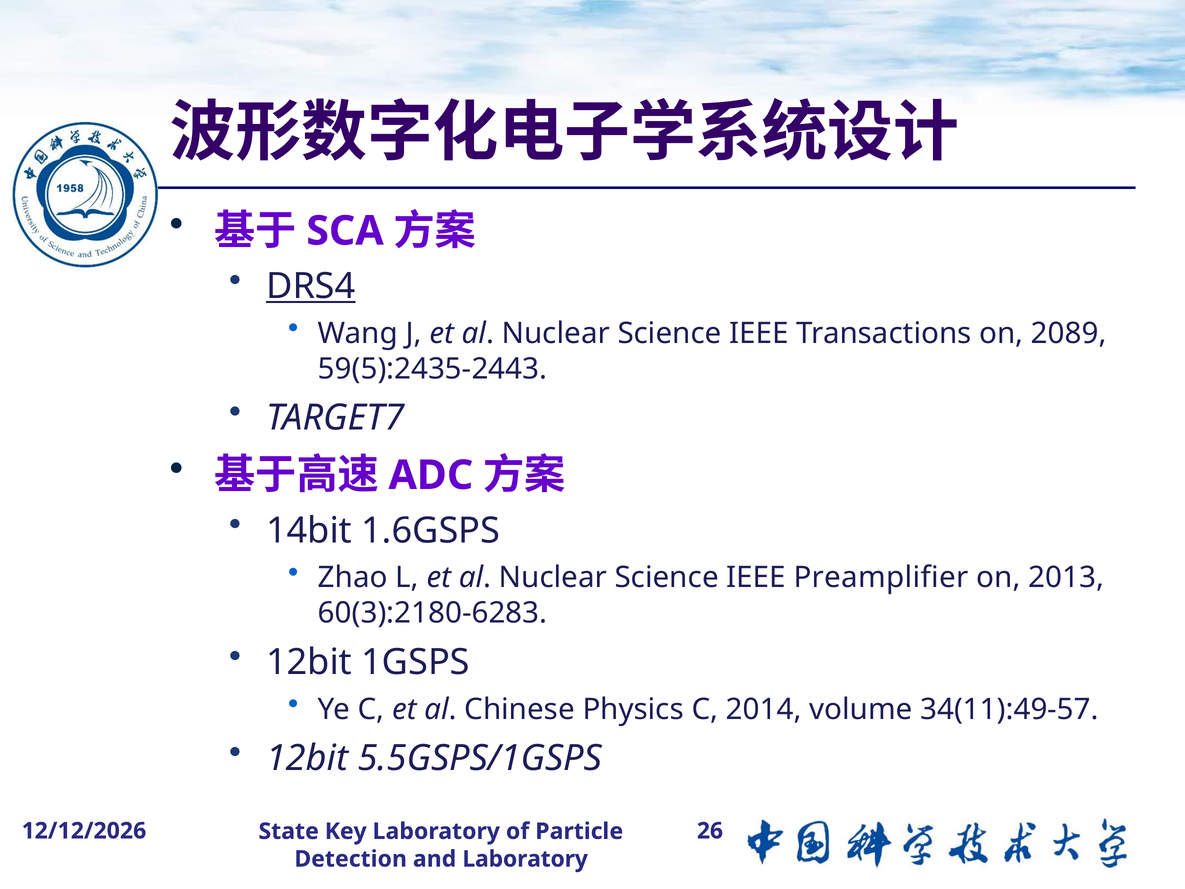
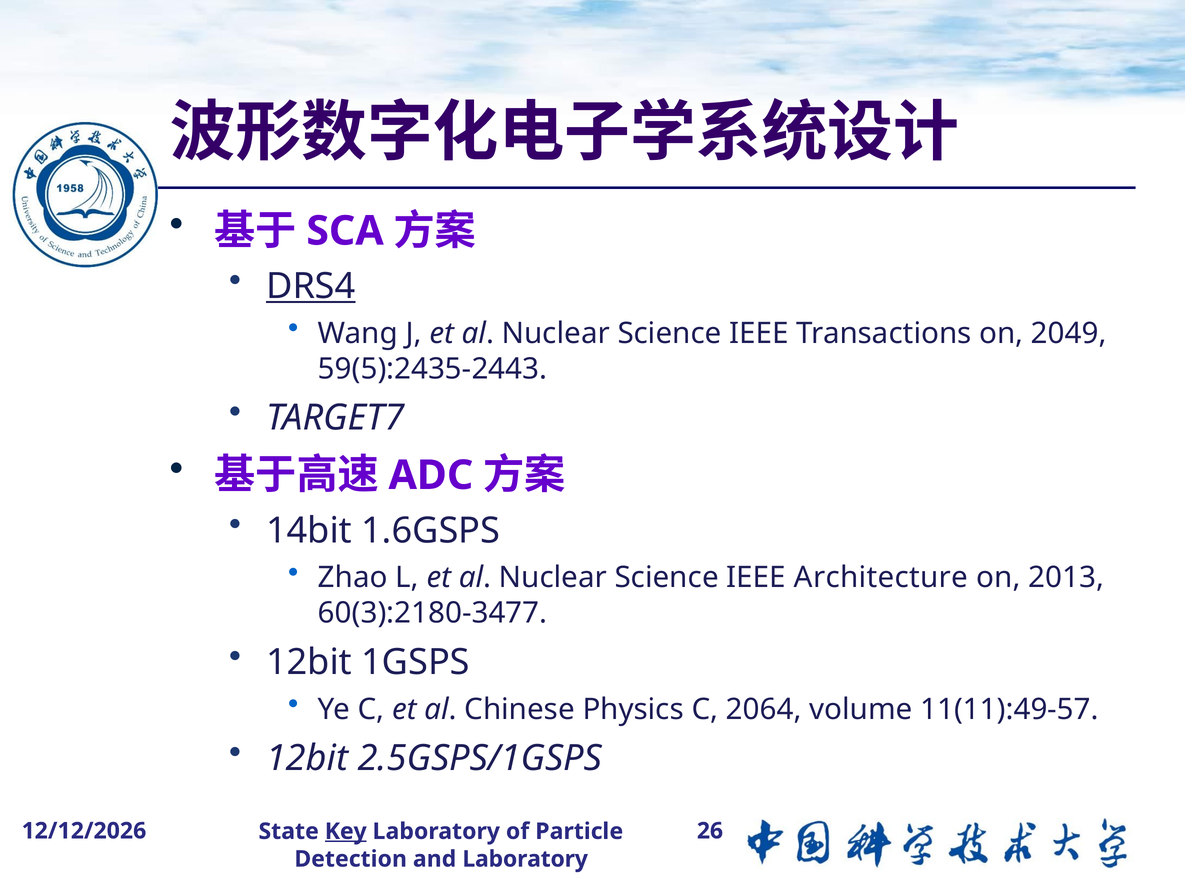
2089: 2089 -> 2049
Preamplifier: Preamplifier -> Architecture
60(3):2180-6283: 60(3):2180-6283 -> 60(3):2180-3477
2014: 2014 -> 2064
34(11):49-57: 34(11):49-57 -> 11(11):49-57
5.5GSPS/1GSPS: 5.5GSPS/1GSPS -> 2.5GSPS/1GSPS
Key underline: none -> present
